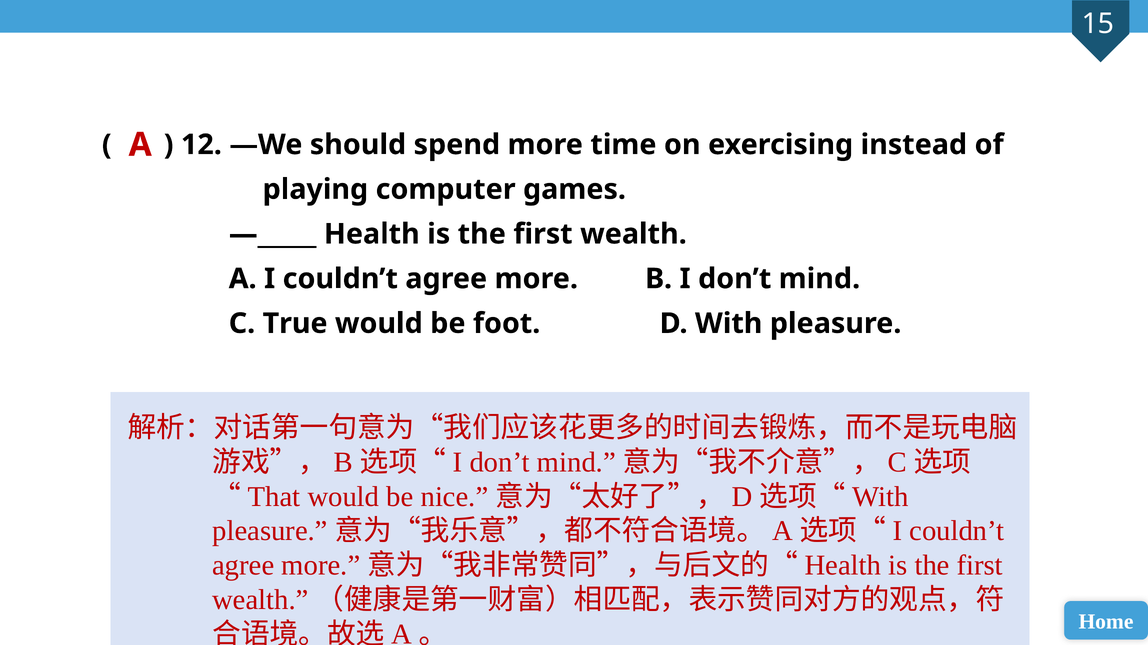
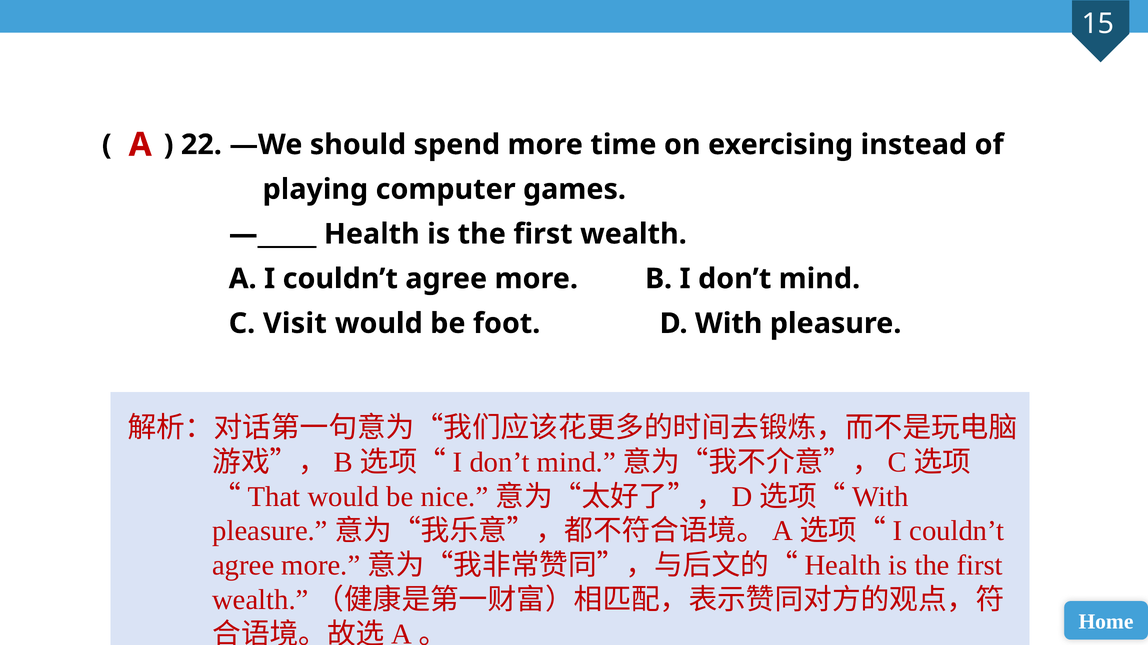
12: 12 -> 22
True: True -> Visit
